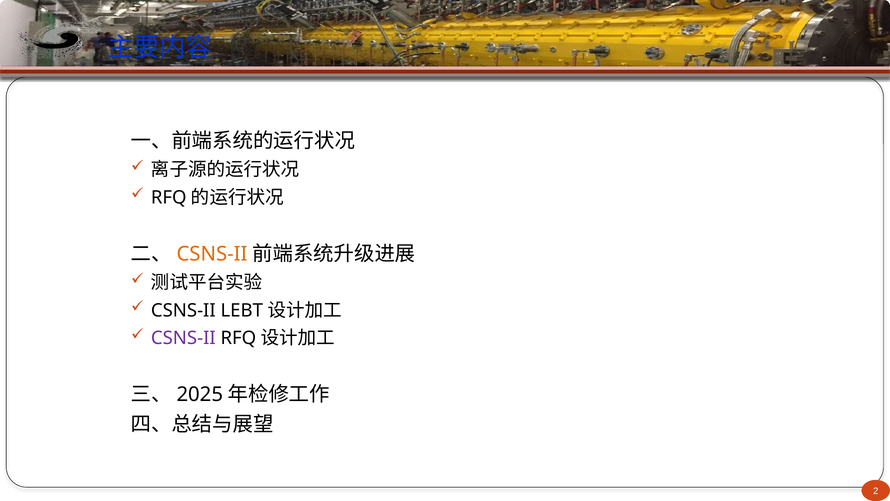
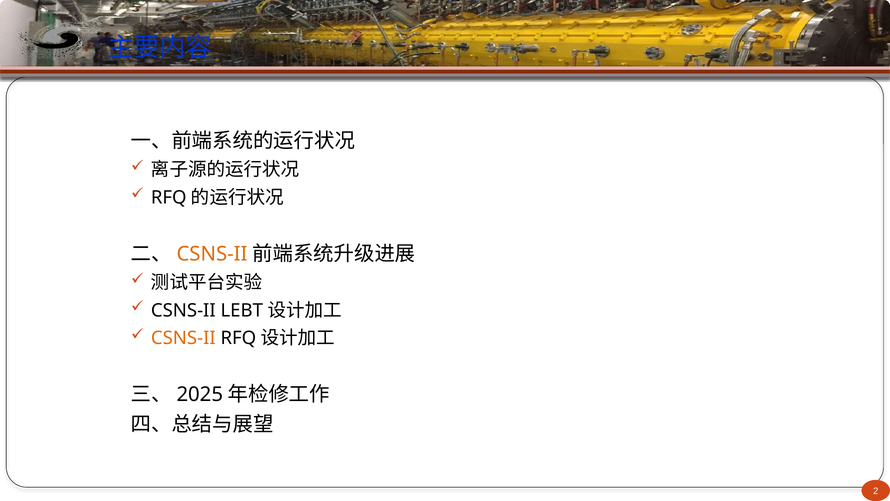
CSNS-II at (183, 338) colour: purple -> orange
